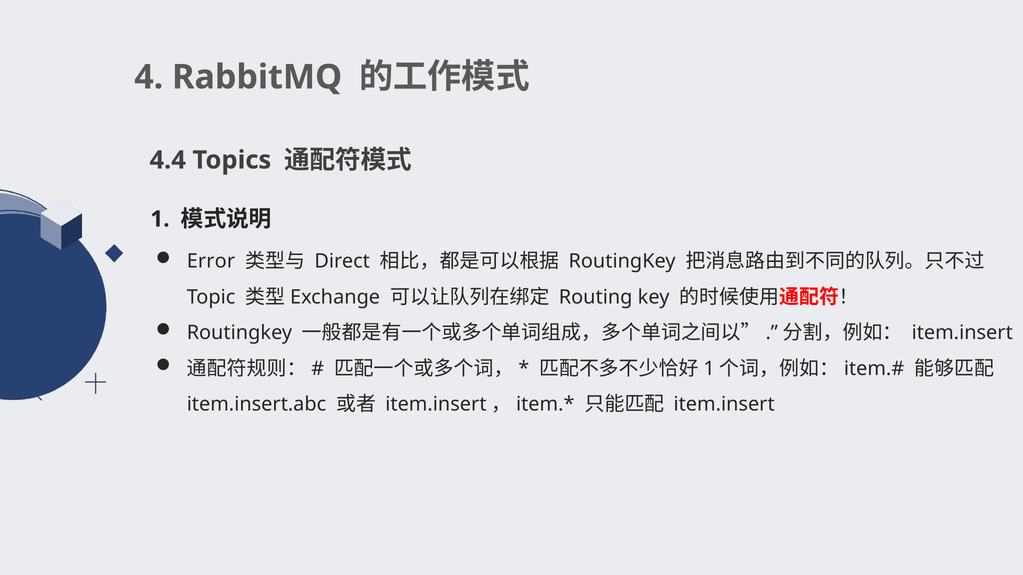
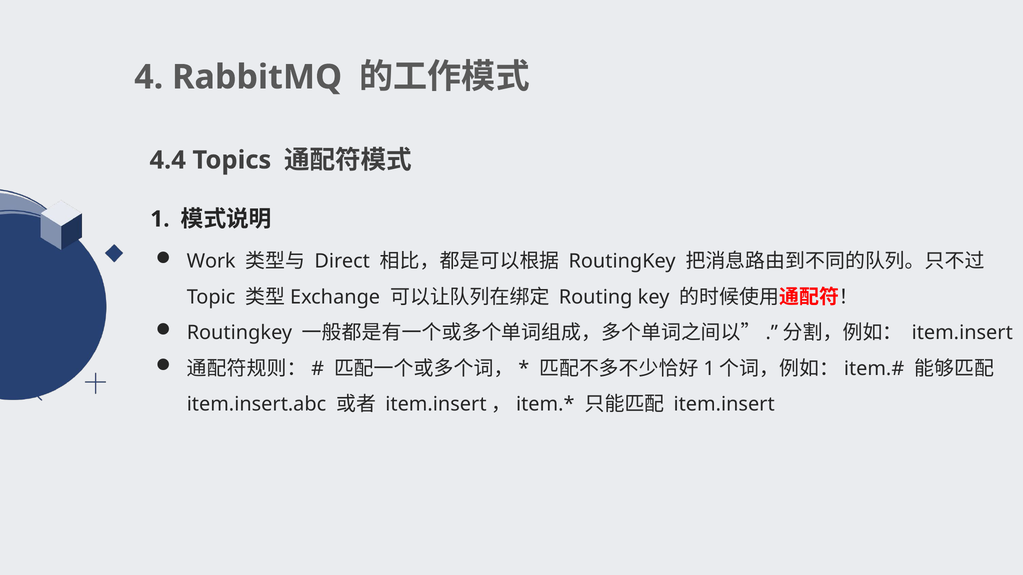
Error: Error -> Work
